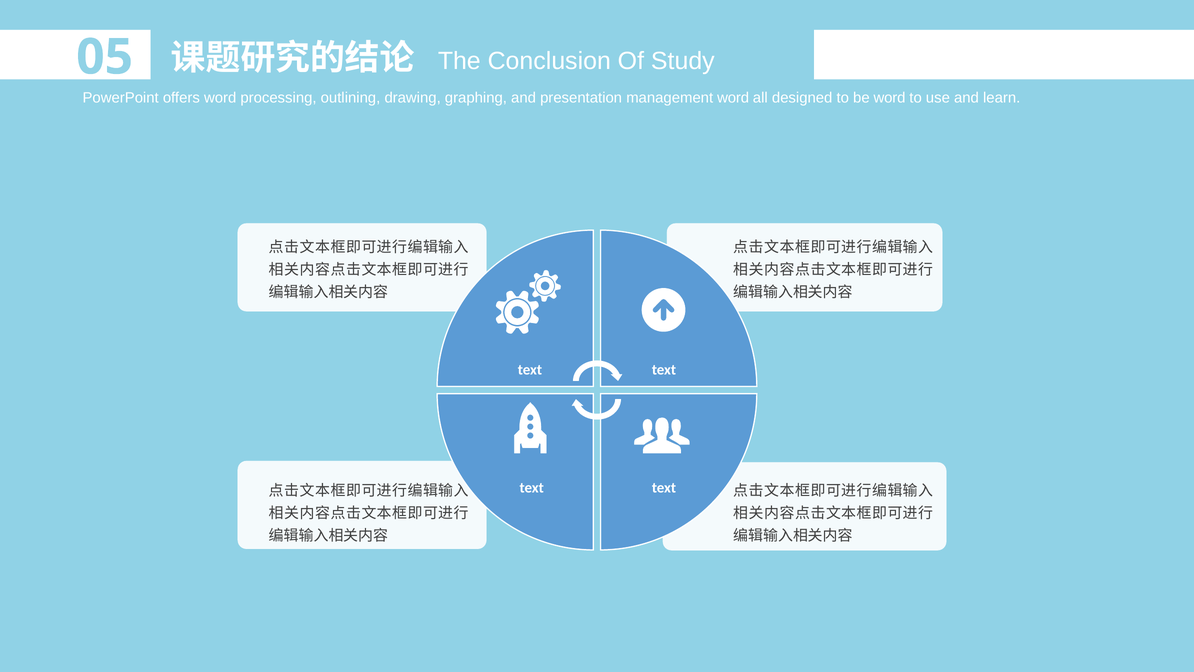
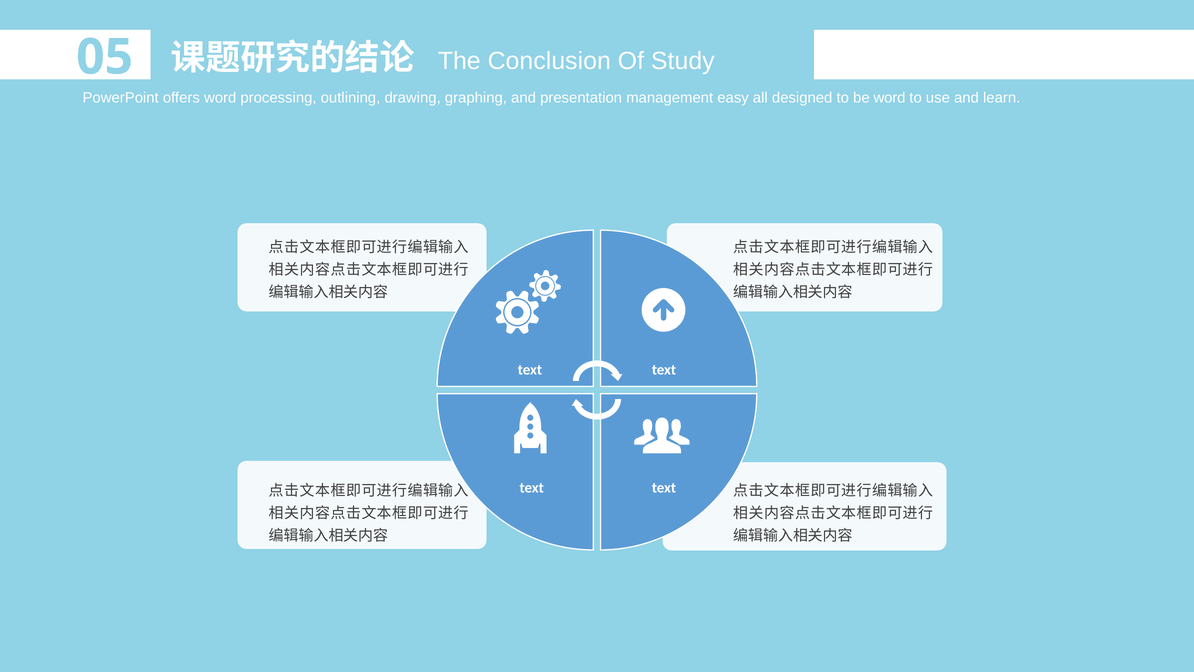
management word: word -> easy
